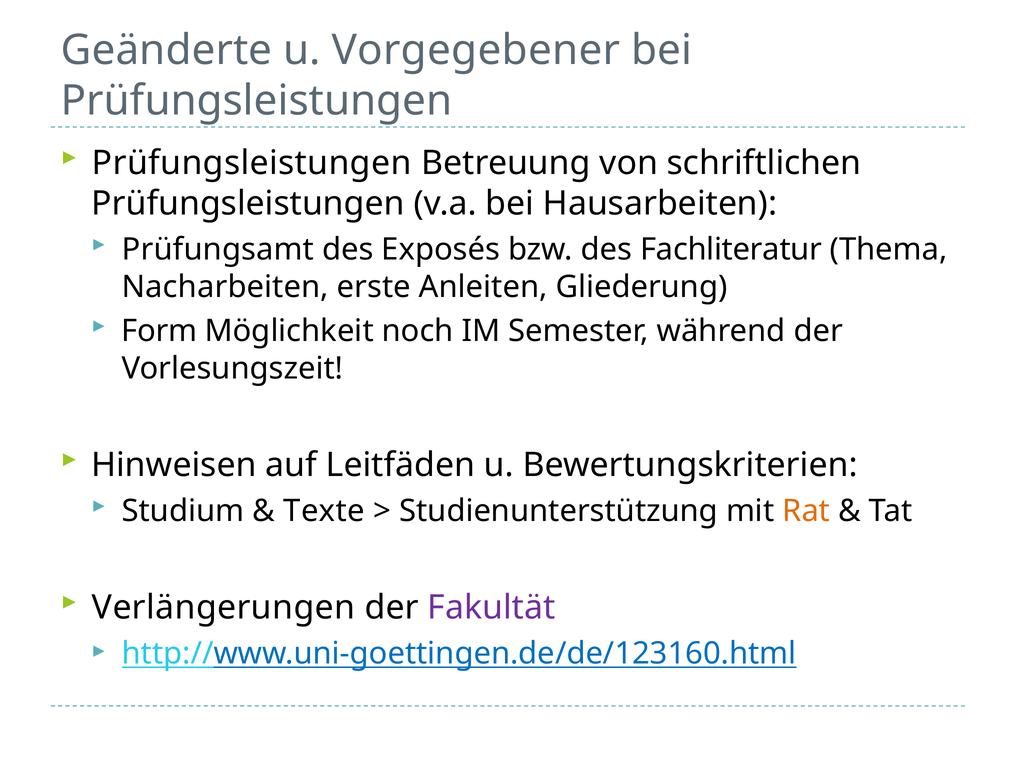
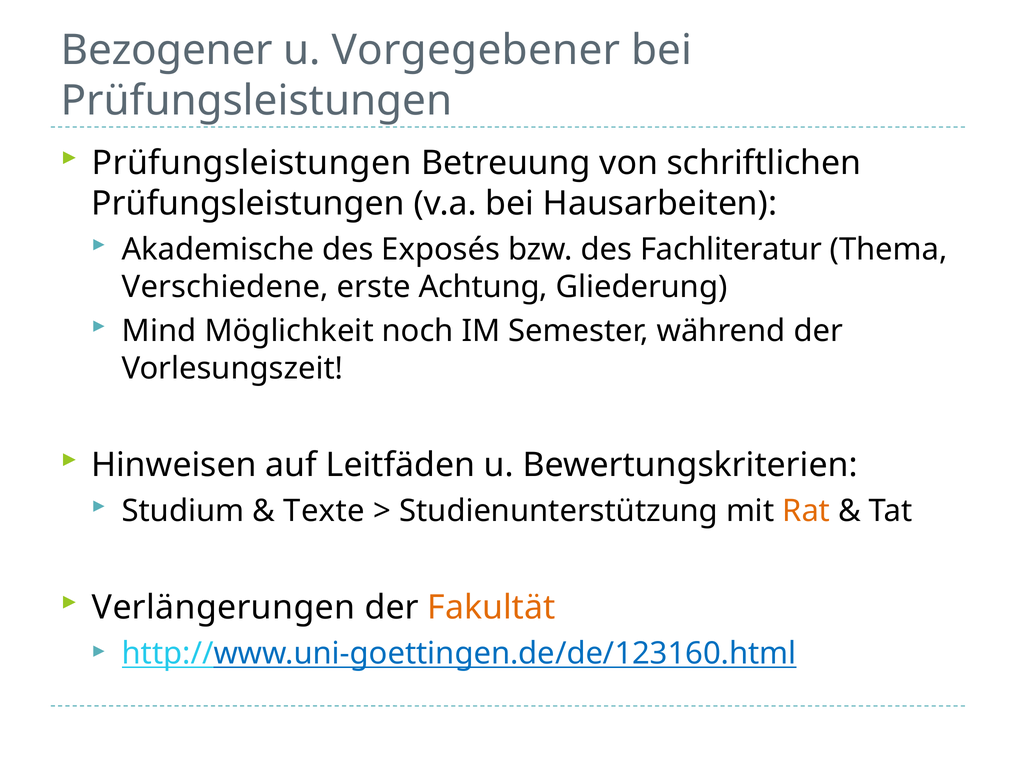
Geänderte: Geänderte -> Bezogener
Prüfungsamt: Prüfungsamt -> Akademische
Nacharbeiten: Nacharbeiten -> Verschiedene
Anleiten: Anleiten -> Achtung
Form: Form -> Mind
Fakultät colour: purple -> orange
